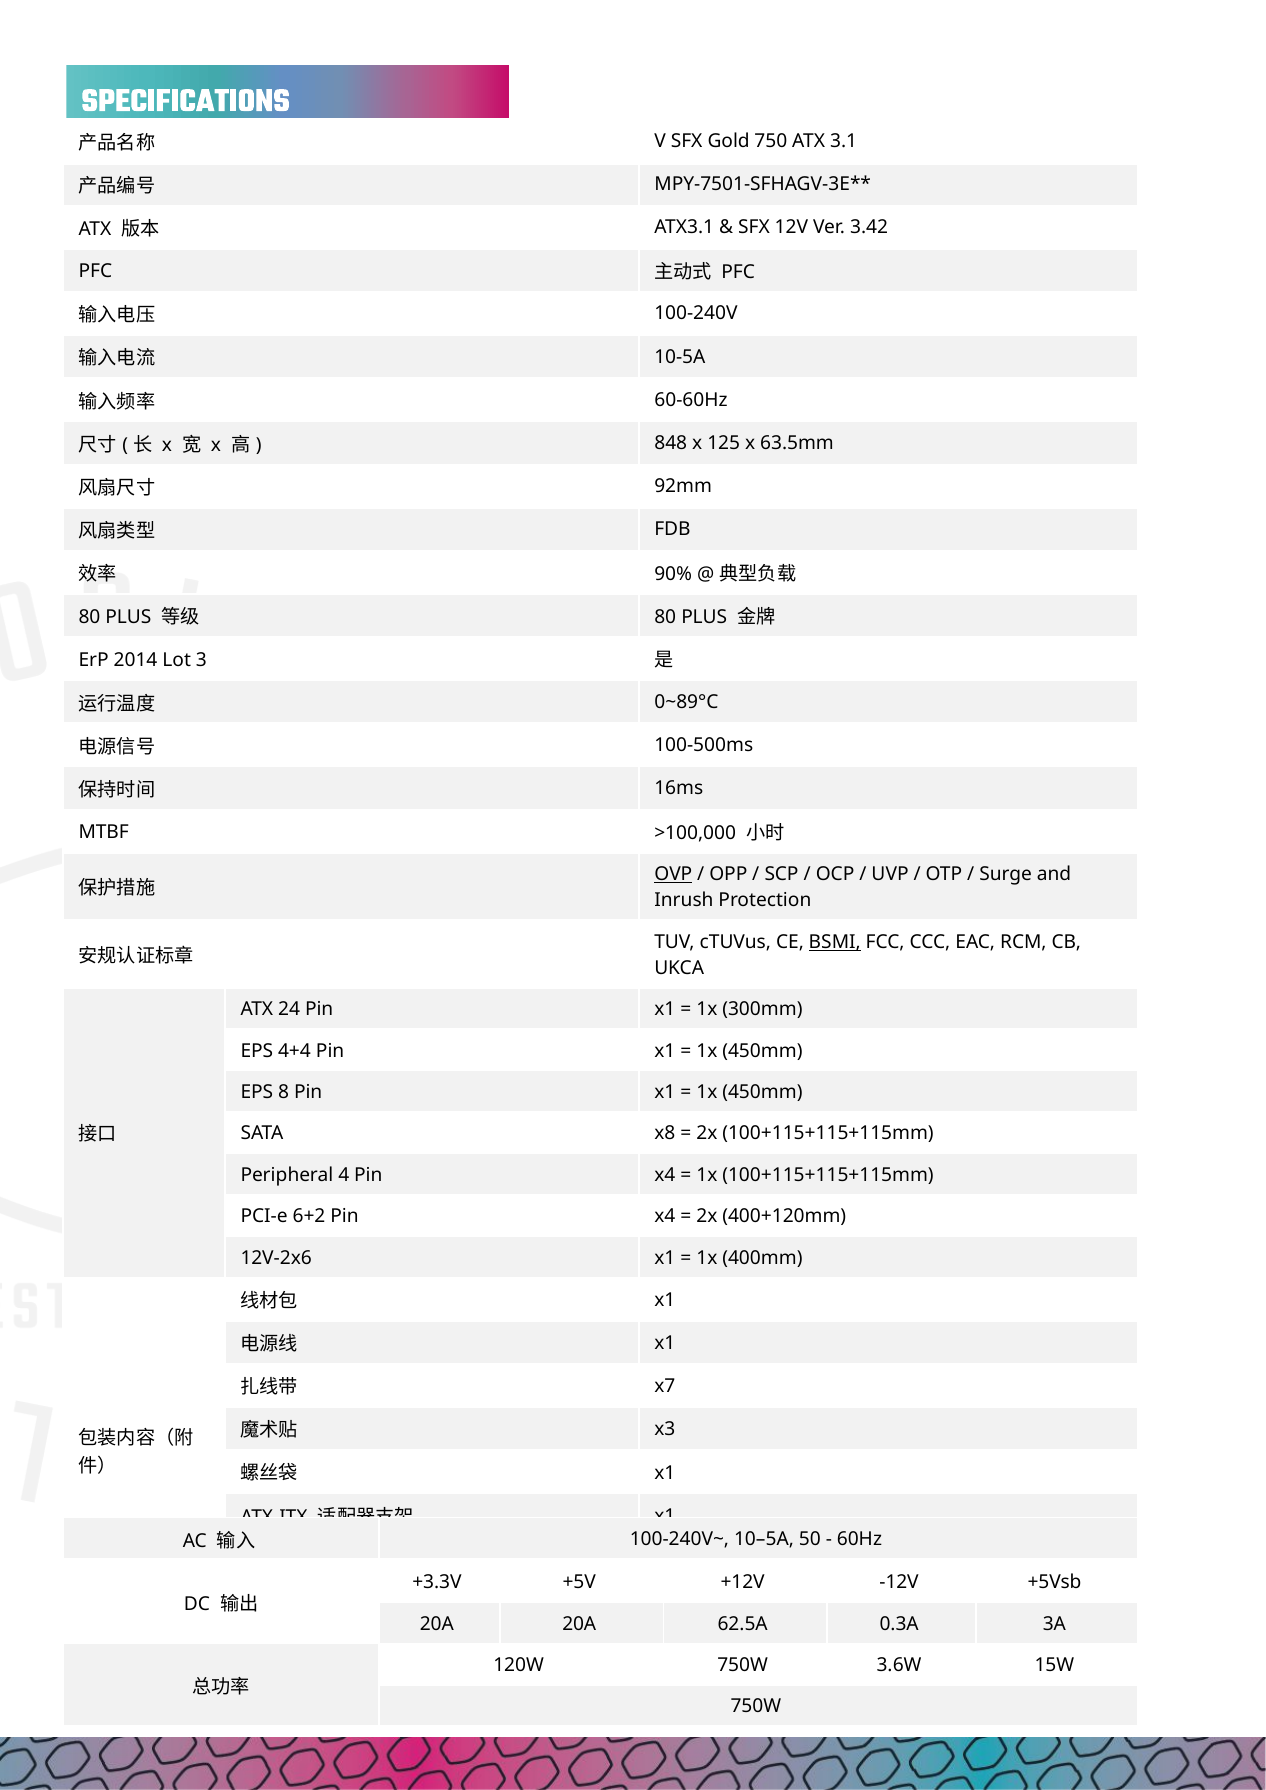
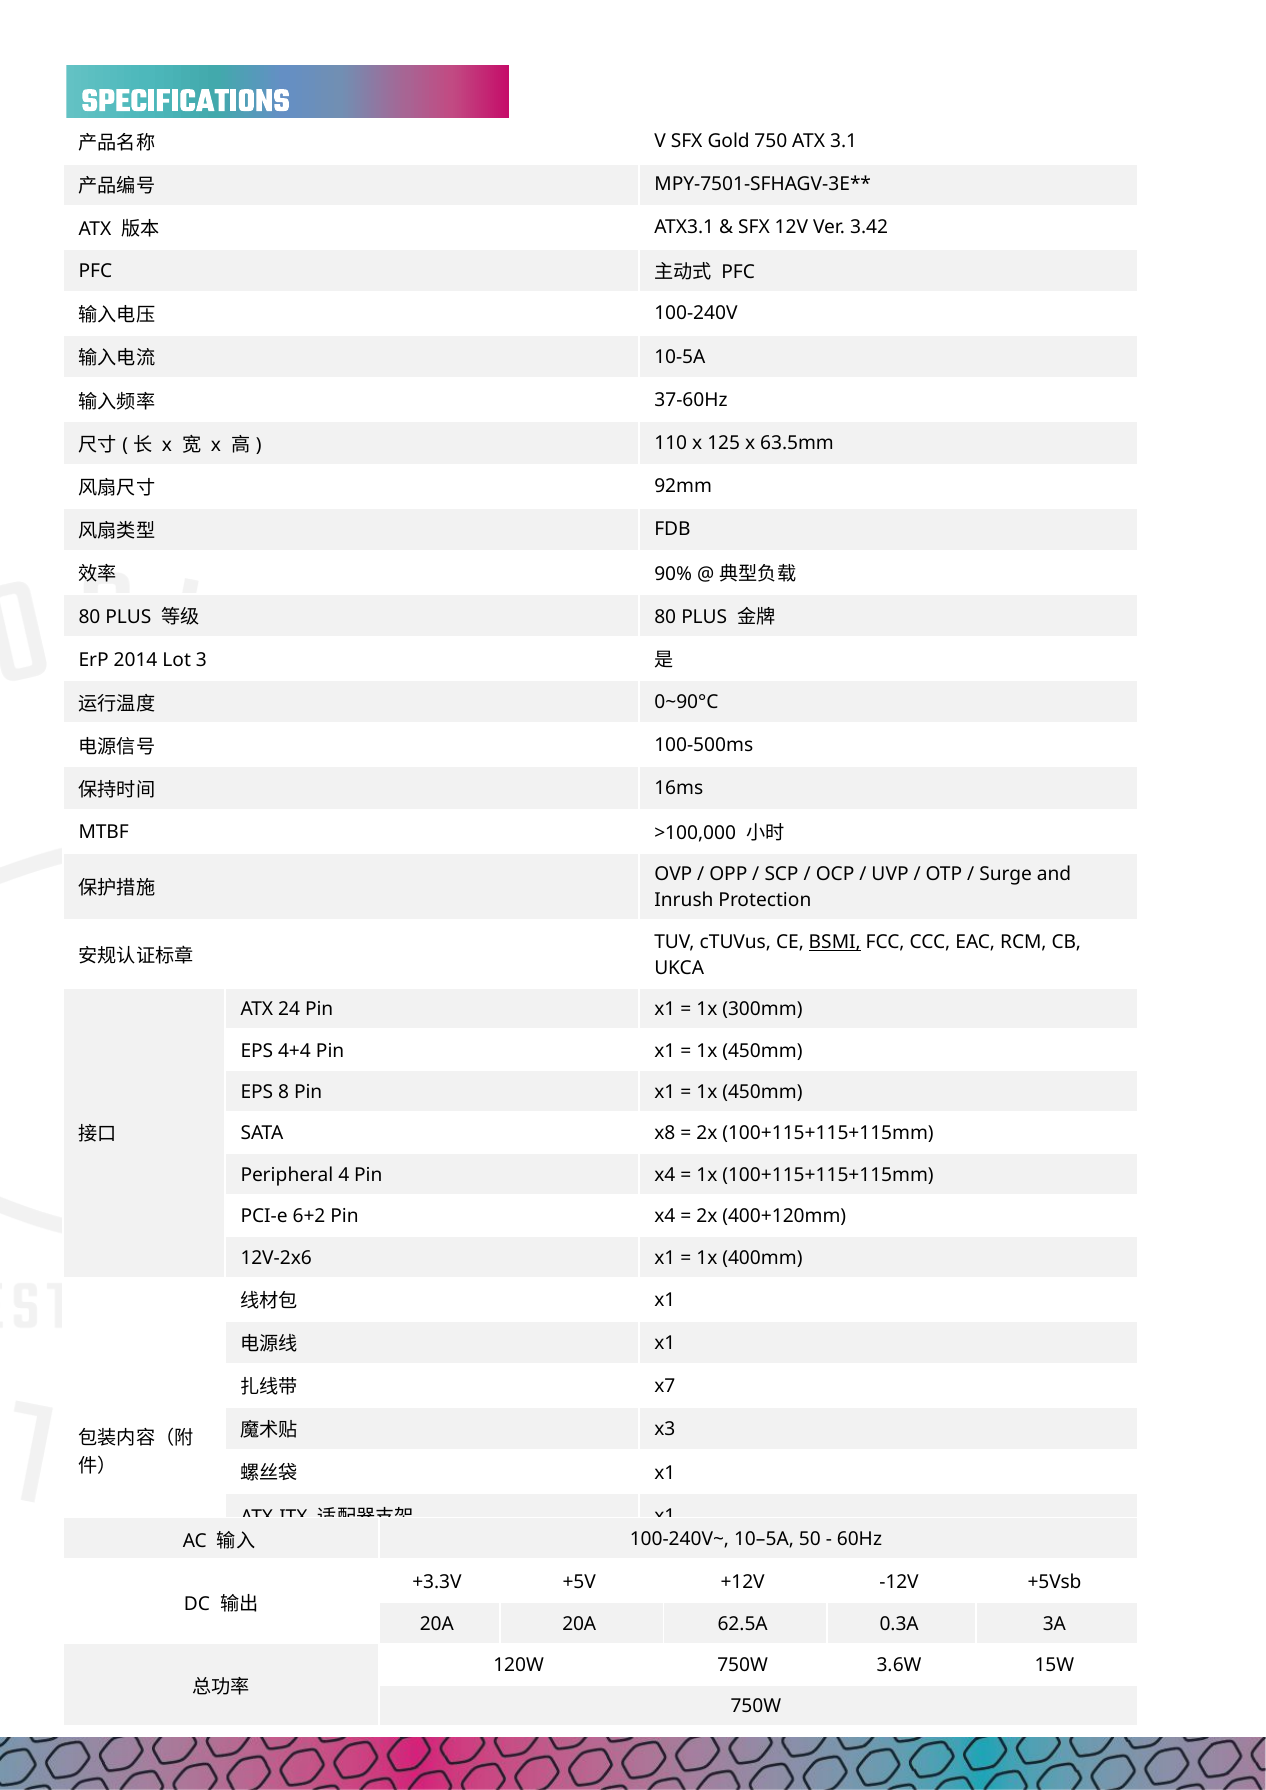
60-60Hz: 60-60Hz -> 37-60Hz
848: 848 -> 110
0~89°C: 0~89°C -> 0~90°C
OVP underline: present -> none
